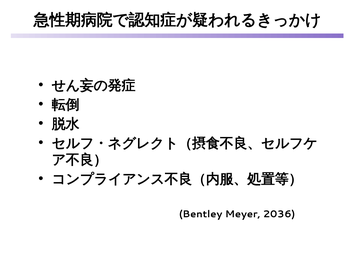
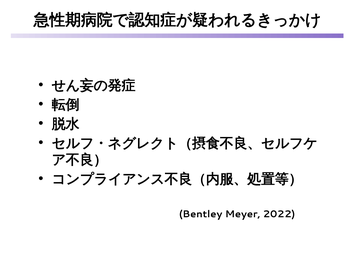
2036: 2036 -> 2022
